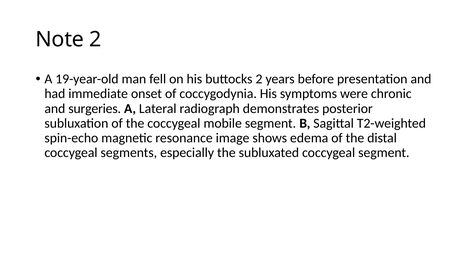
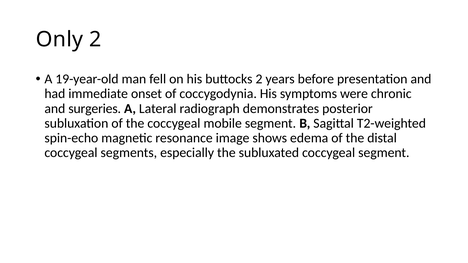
Note: Note -> Only
